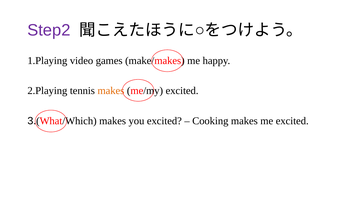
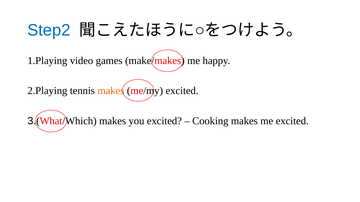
Step2 colour: purple -> blue
